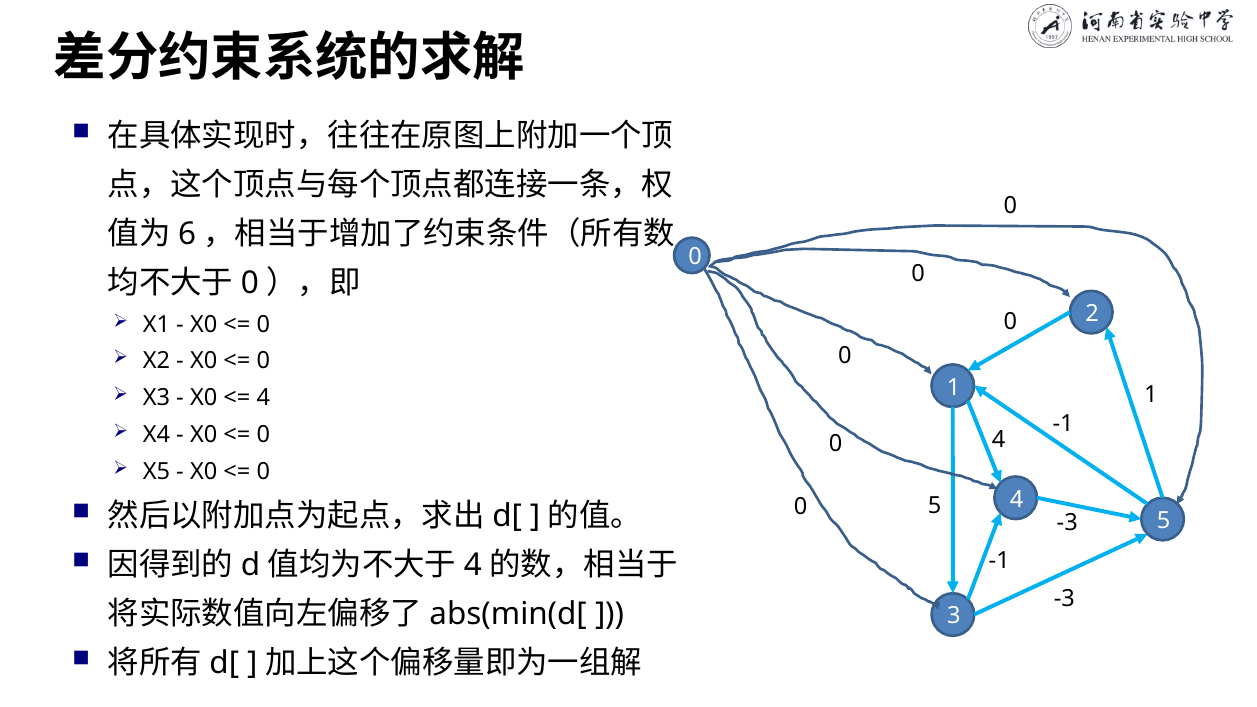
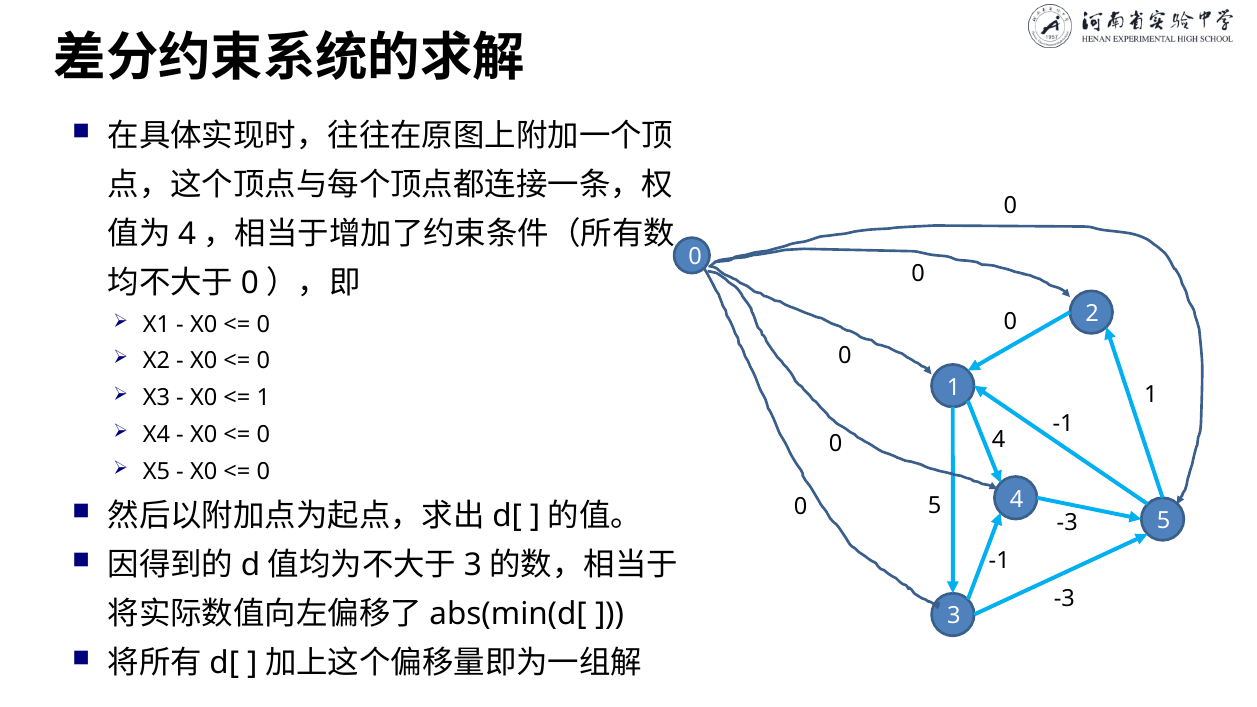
6 at (187, 234): 6 -> 4
4 at (263, 398): 4 -> 1
4 at (473, 565): 4 -> 3
